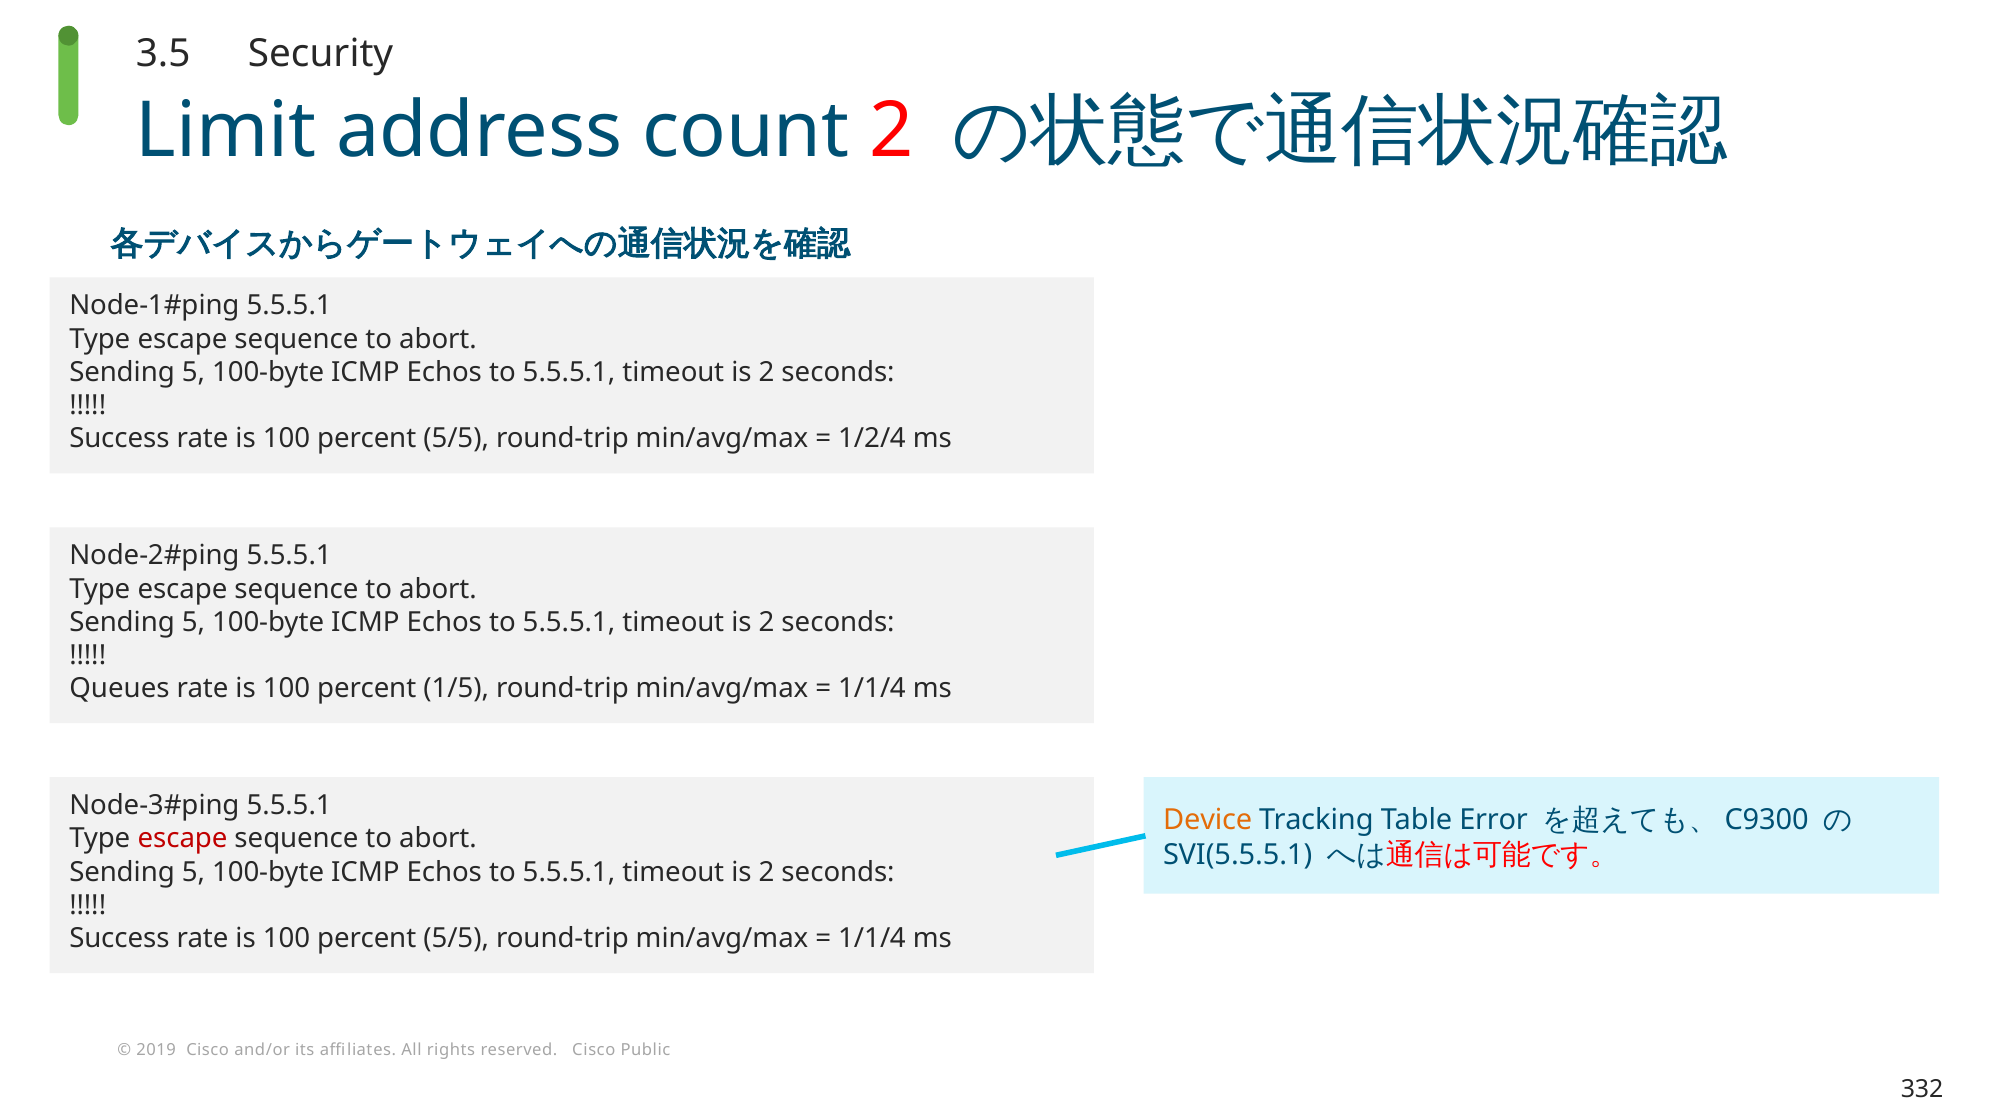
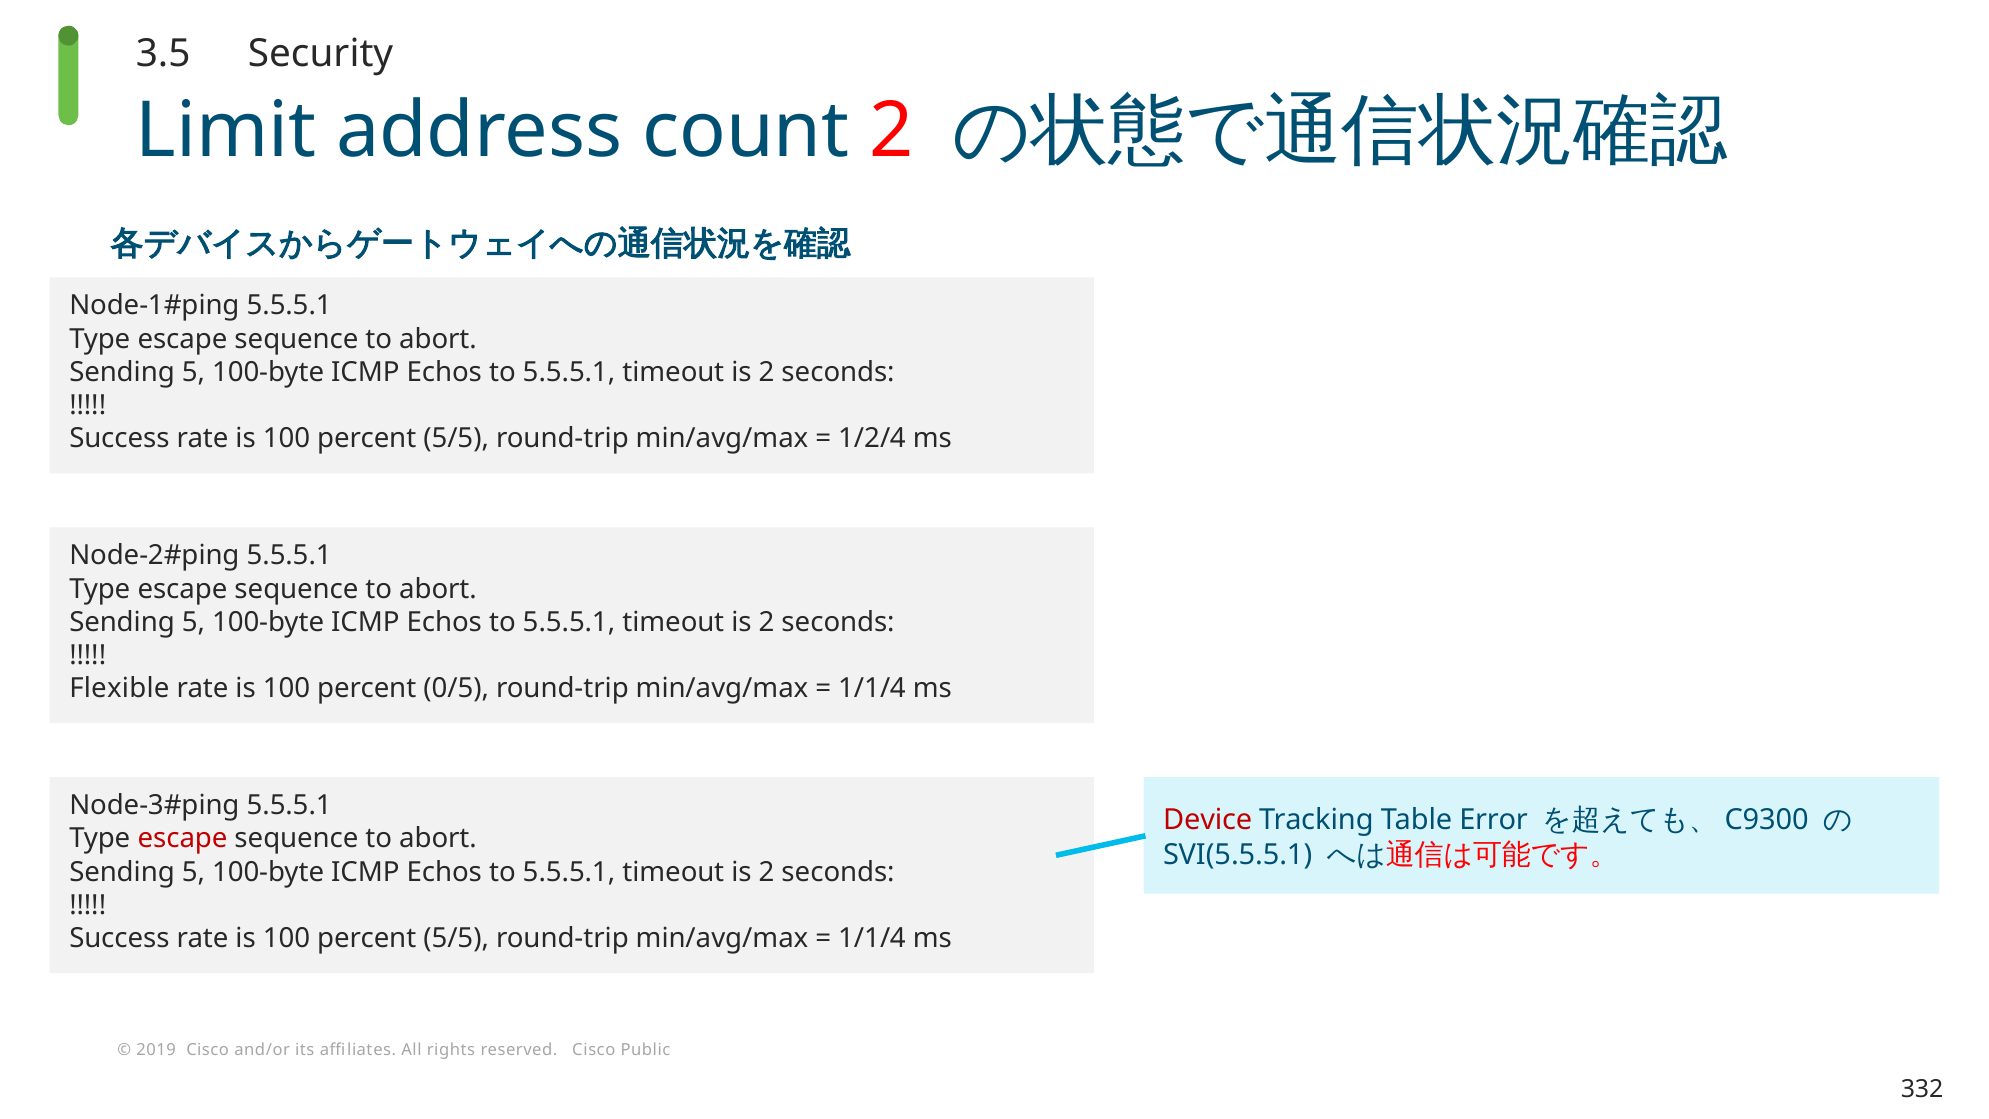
Queues: Queues -> Flexible
1/5: 1/5 -> 0/5
Device colour: orange -> red
